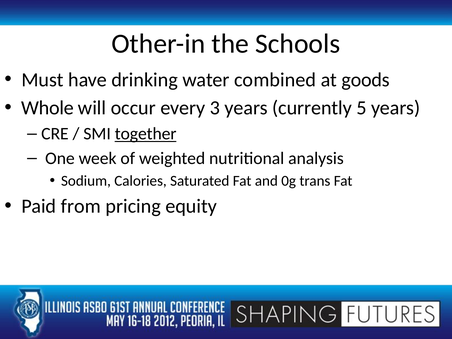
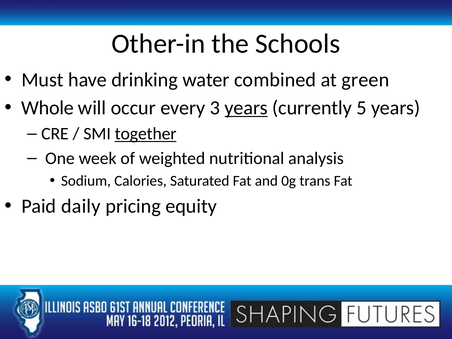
goods: goods -> green
years at (246, 108) underline: none -> present
from: from -> daily
